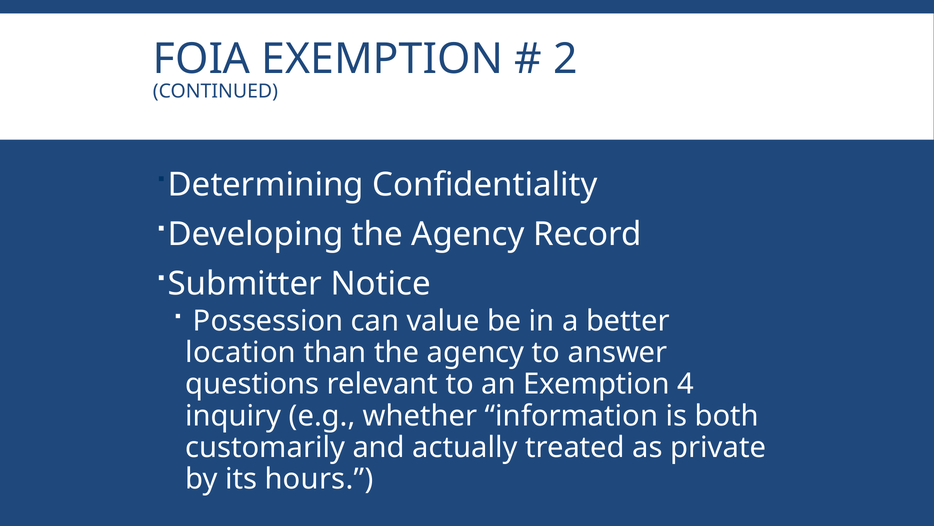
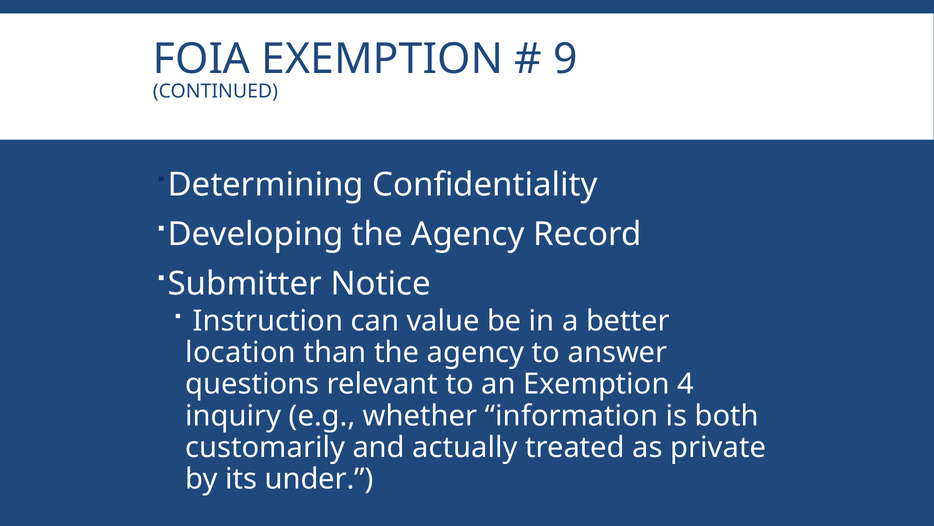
2: 2 -> 9
Possession: Possession -> Instruction
hours: hours -> under
